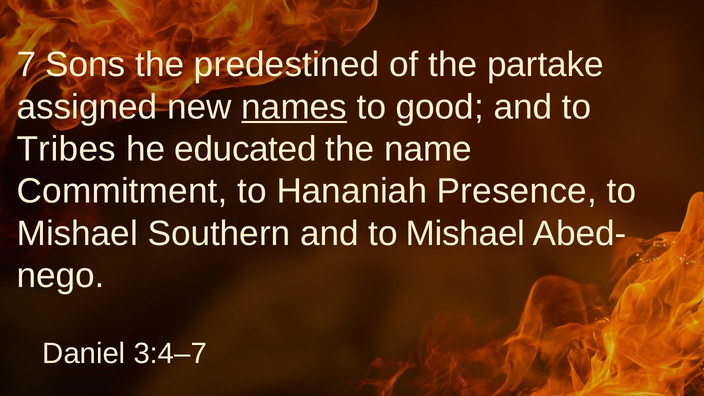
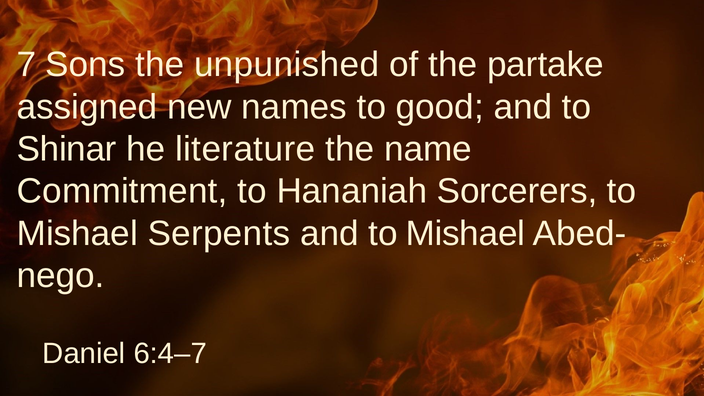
predestined: predestined -> unpunished
names underline: present -> none
Tribes: Tribes -> Shinar
educated: educated -> literature
Presence: Presence -> Sorcerers
Southern: Southern -> Serpents
3:4–7: 3:4–7 -> 6:4–7
